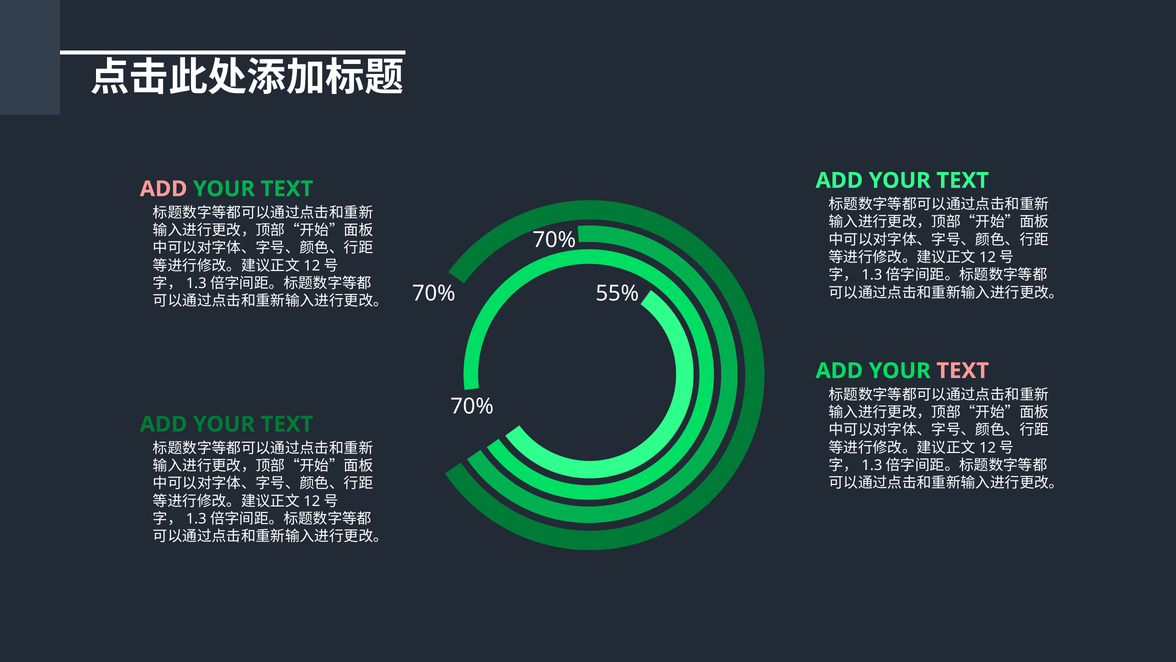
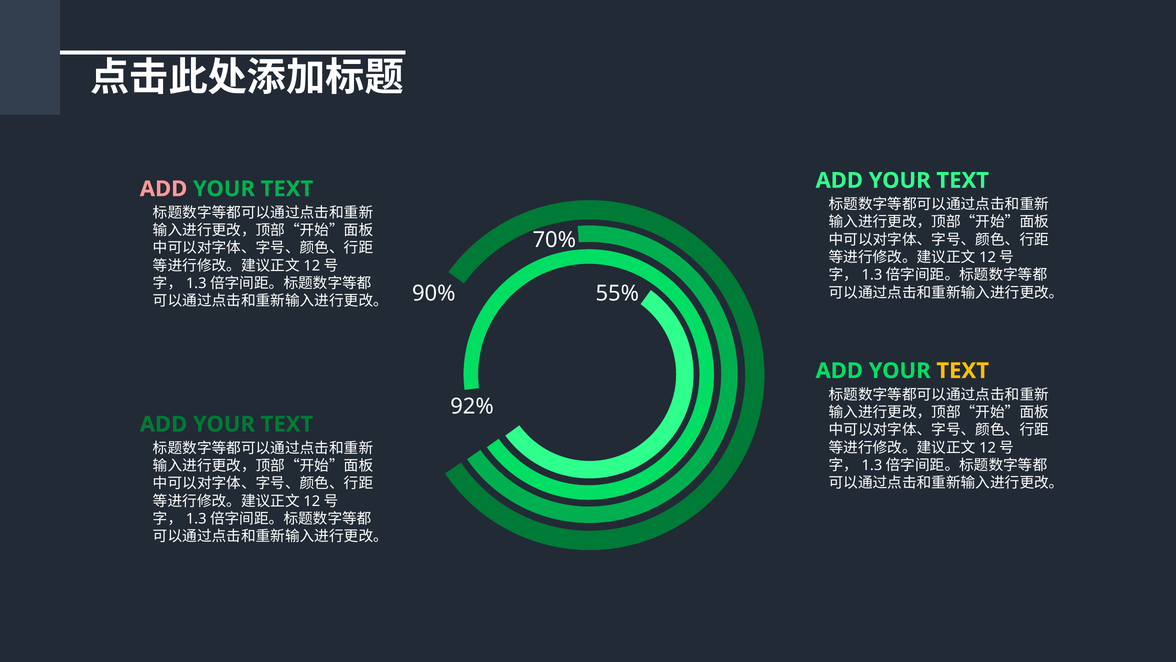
70% at (434, 293): 70% -> 90%
TEXT at (963, 371) colour: pink -> yellow
70% at (472, 406): 70% -> 92%
